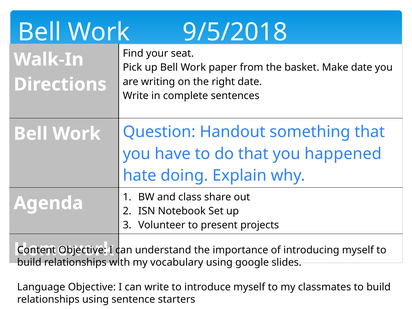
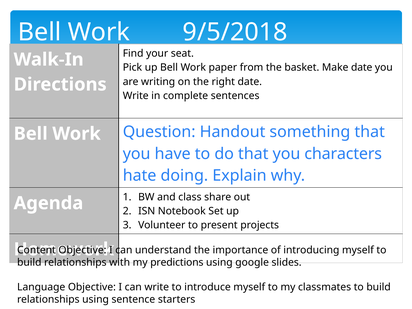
happened: happened -> characters
vocabulary: vocabulary -> predictions
